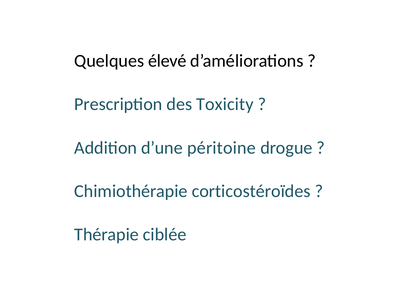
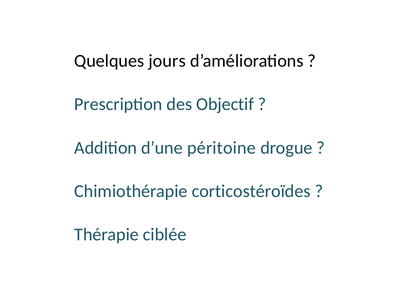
élevé: élevé -> jours
Toxicity: Toxicity -> Objectif
